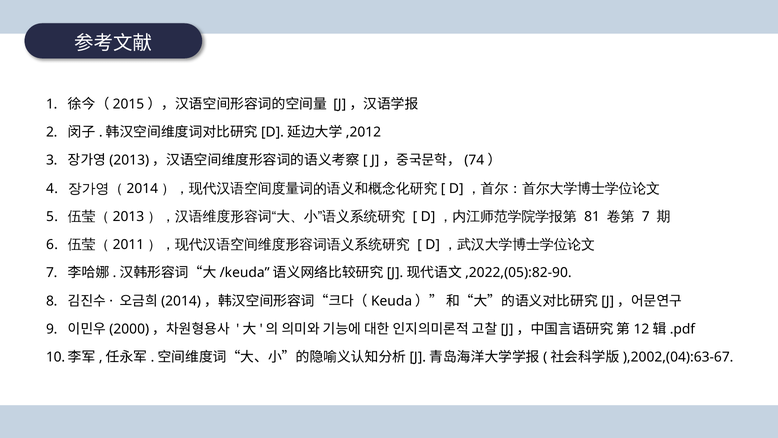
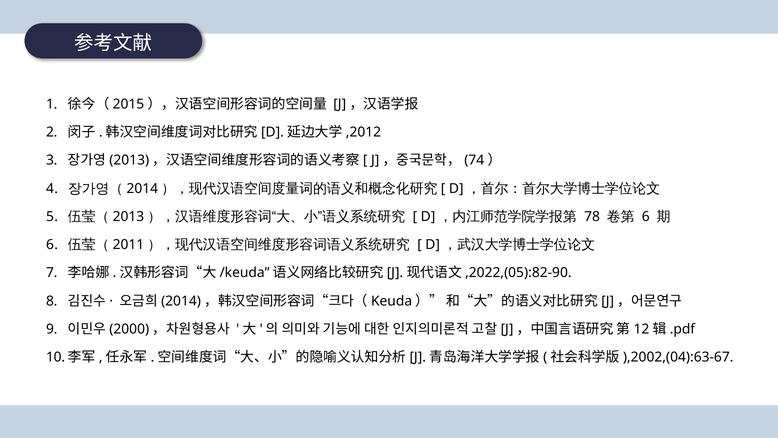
81: 81 -> 78
7 at (646, 216): 7 -> 6
